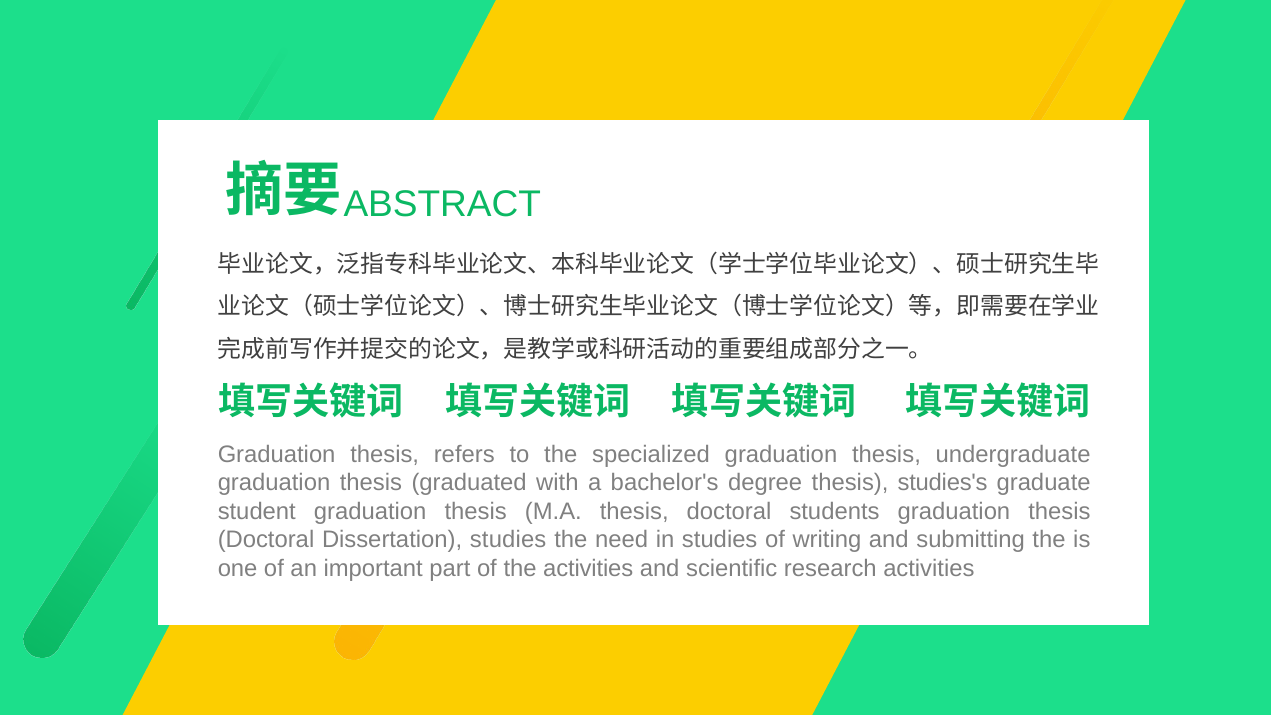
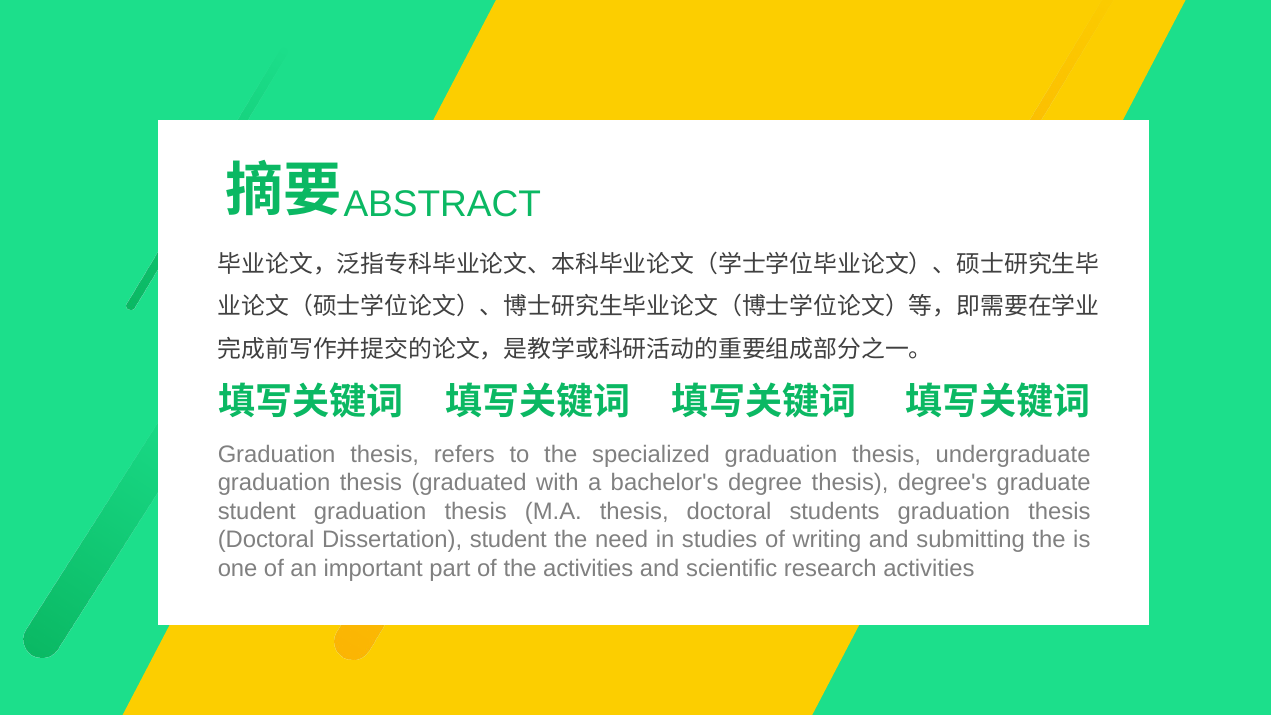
studies's: studies's -> degree's
Dissertation studies: studies -> student
